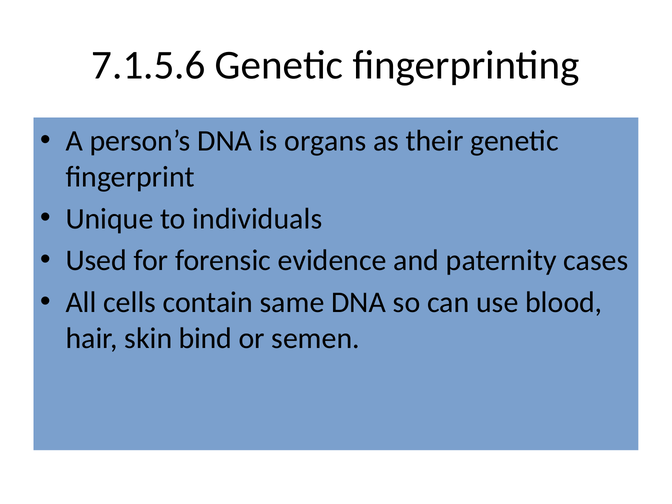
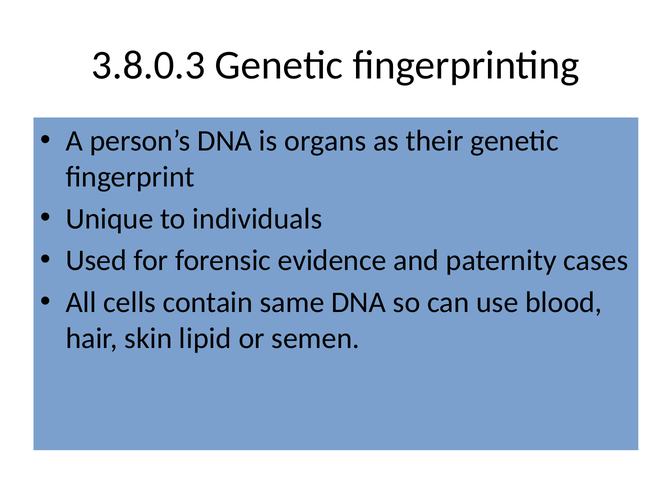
7.1.5.6: 7.1.5.6 -> 3.8.0.3
bind: bind -> lipid
